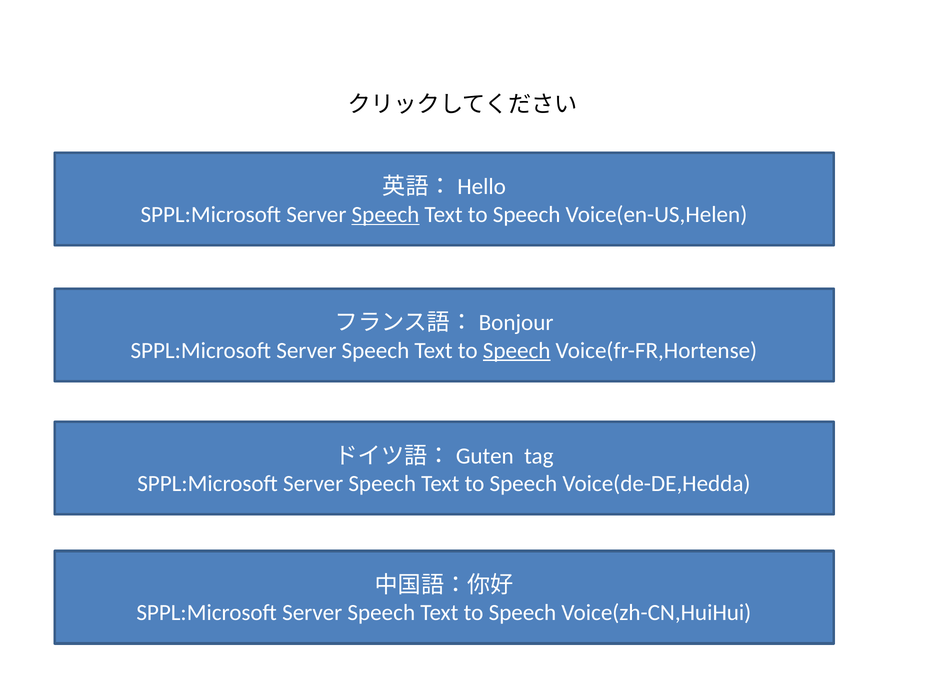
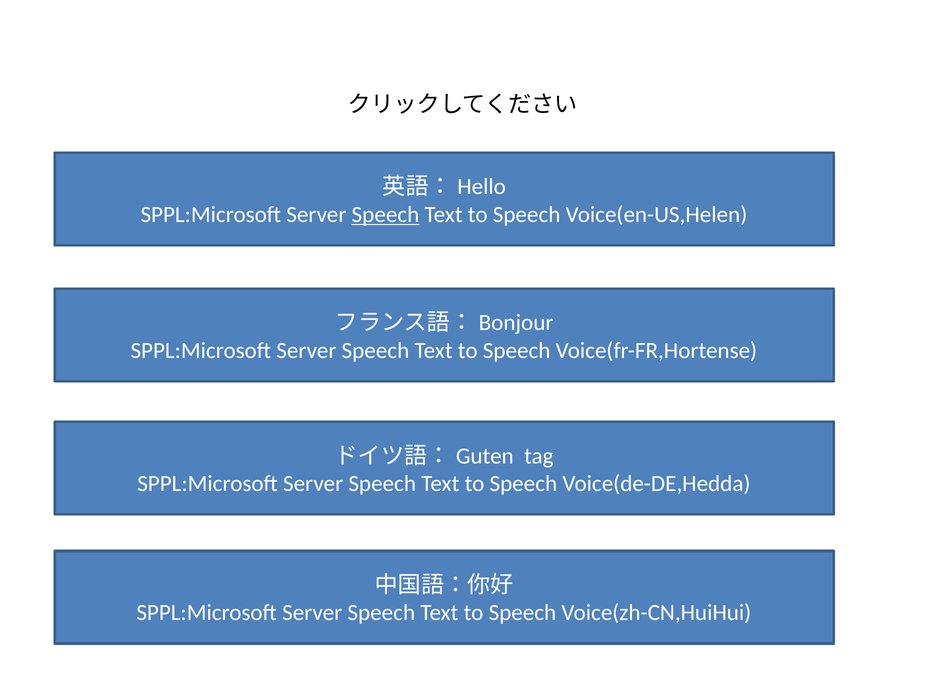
Speech at (517, 350) underline: present -> none
